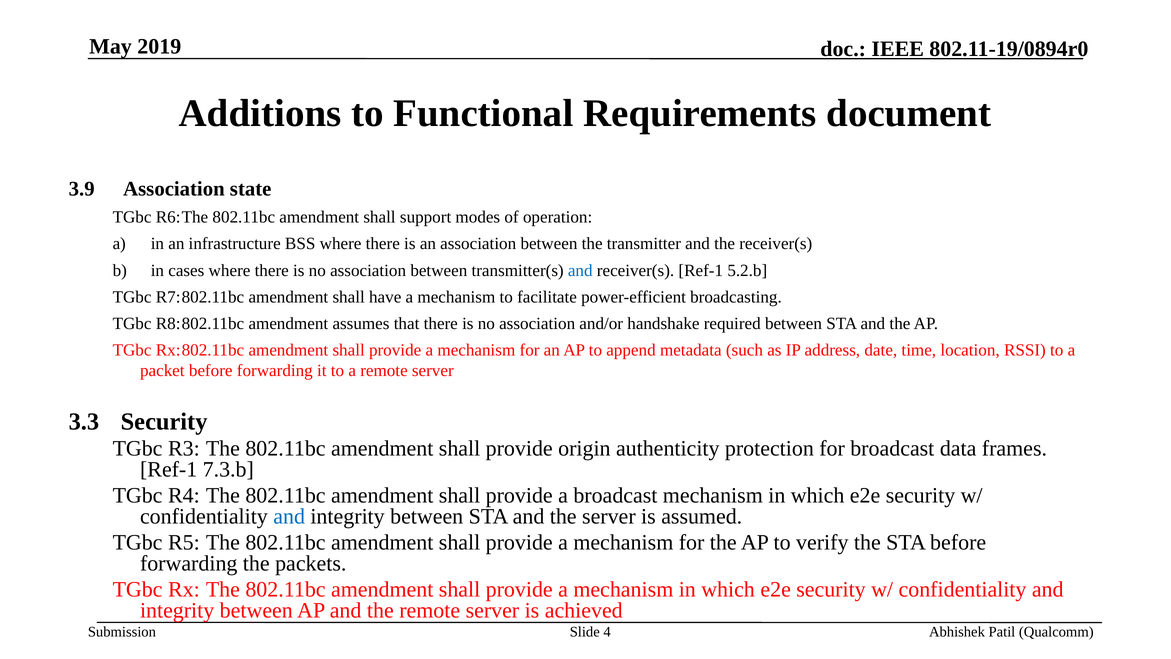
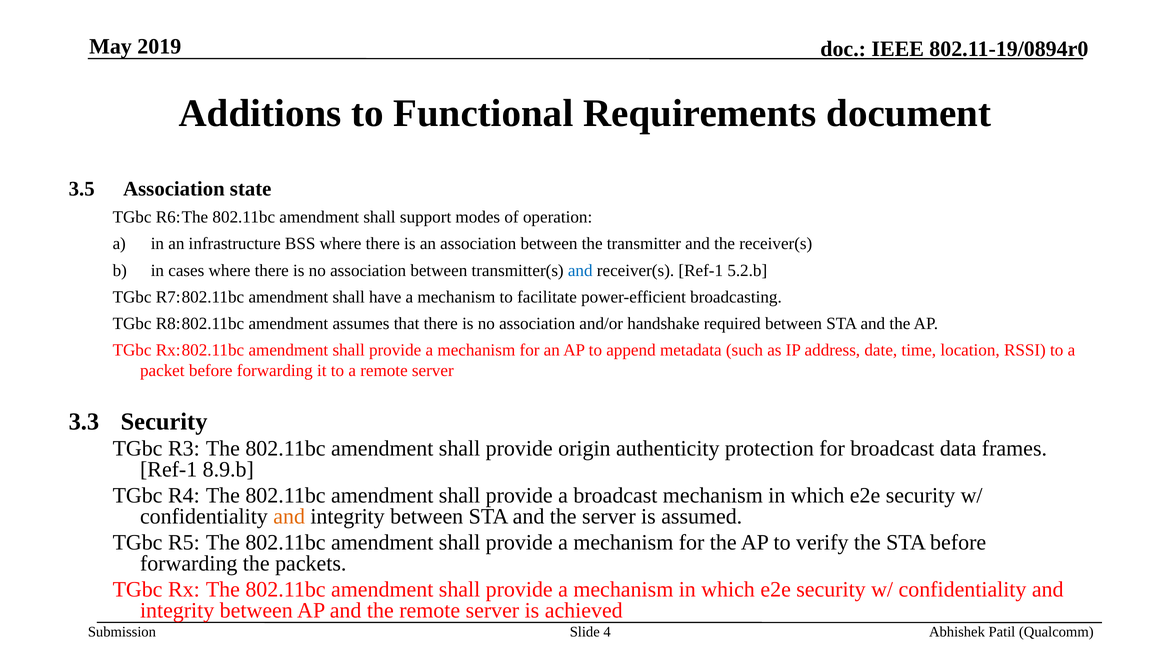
3.9: 3.9 -> 3.5
7.3.b: 7.3.b -> 8.9.b
and at (289, 516) colour: blue -> orange
